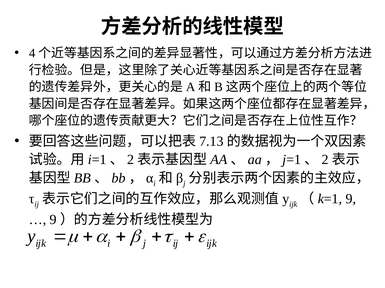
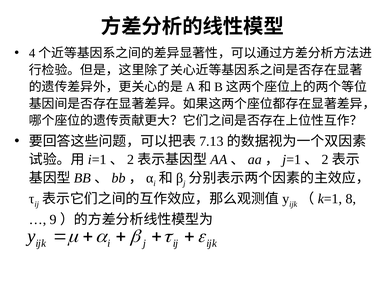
9: 9 -> 8
